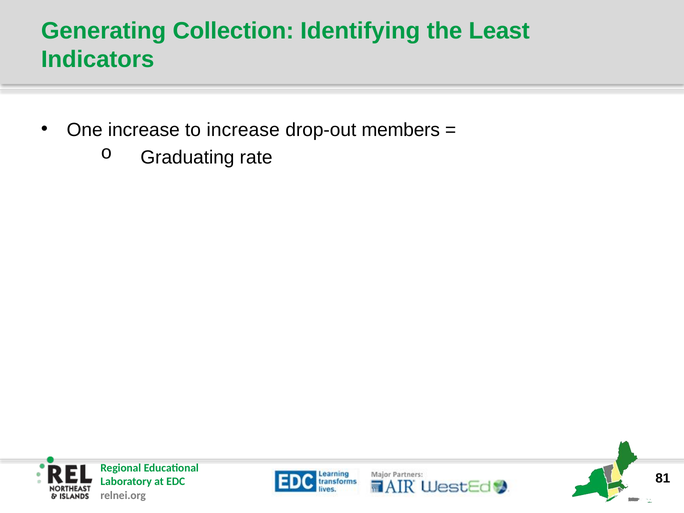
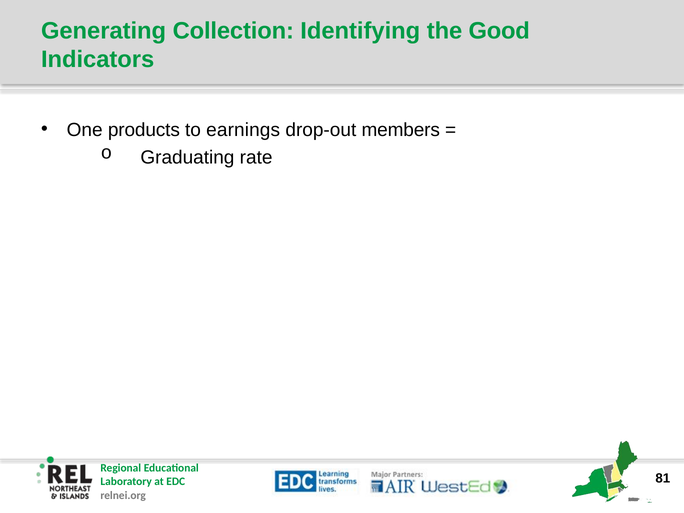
Least: Least -> Good
One increase: increase -> products
to increase: increase -> earnings
